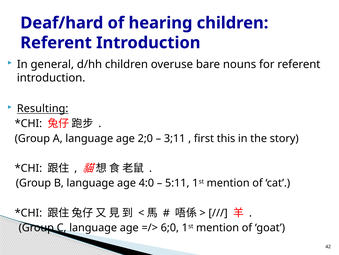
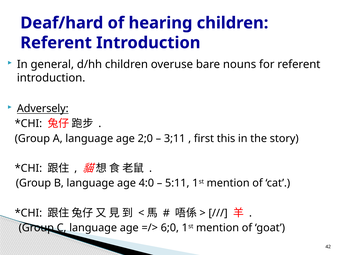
Resulting: Resulting -> Adversely
